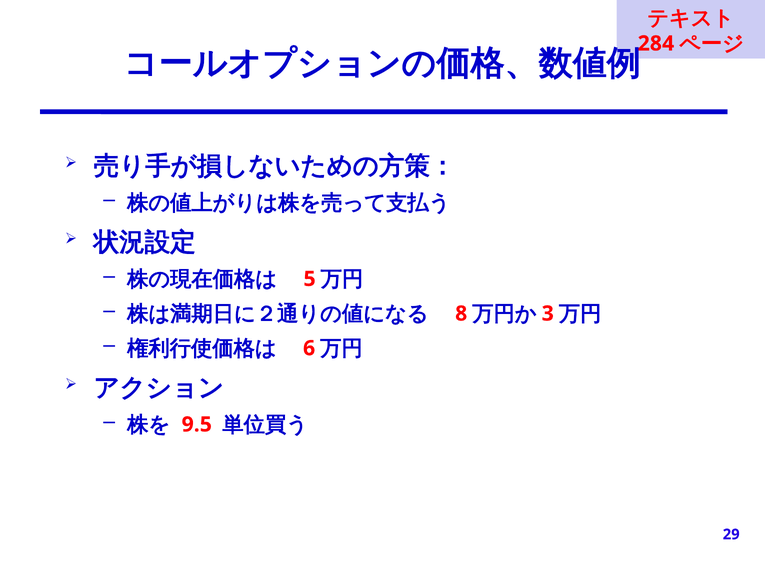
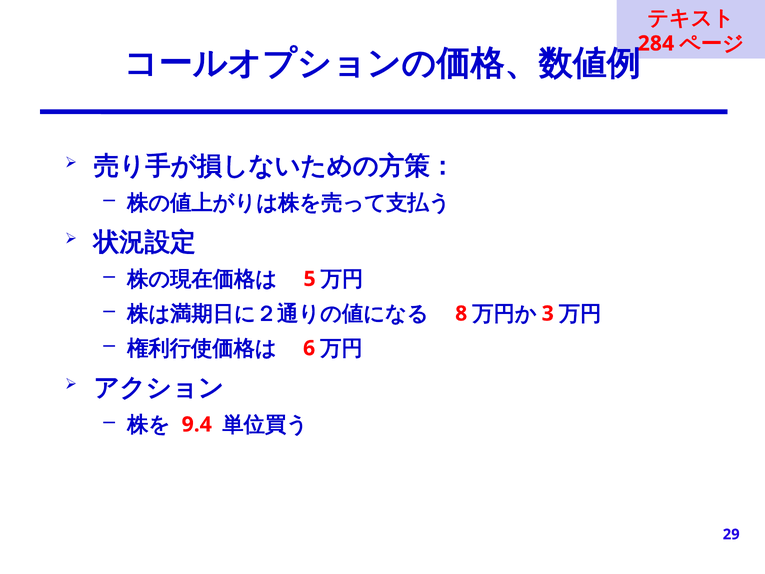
9.5: 9.5 -> 9.4
